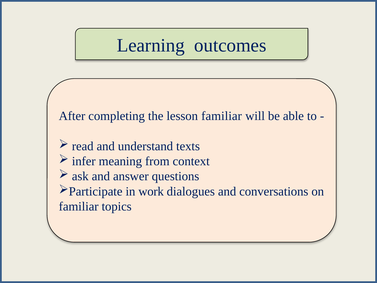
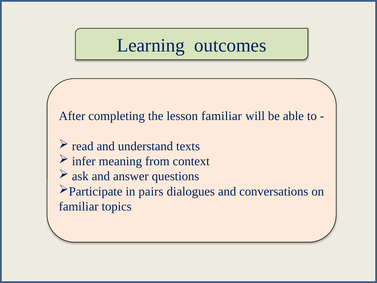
work: work -> pairs
